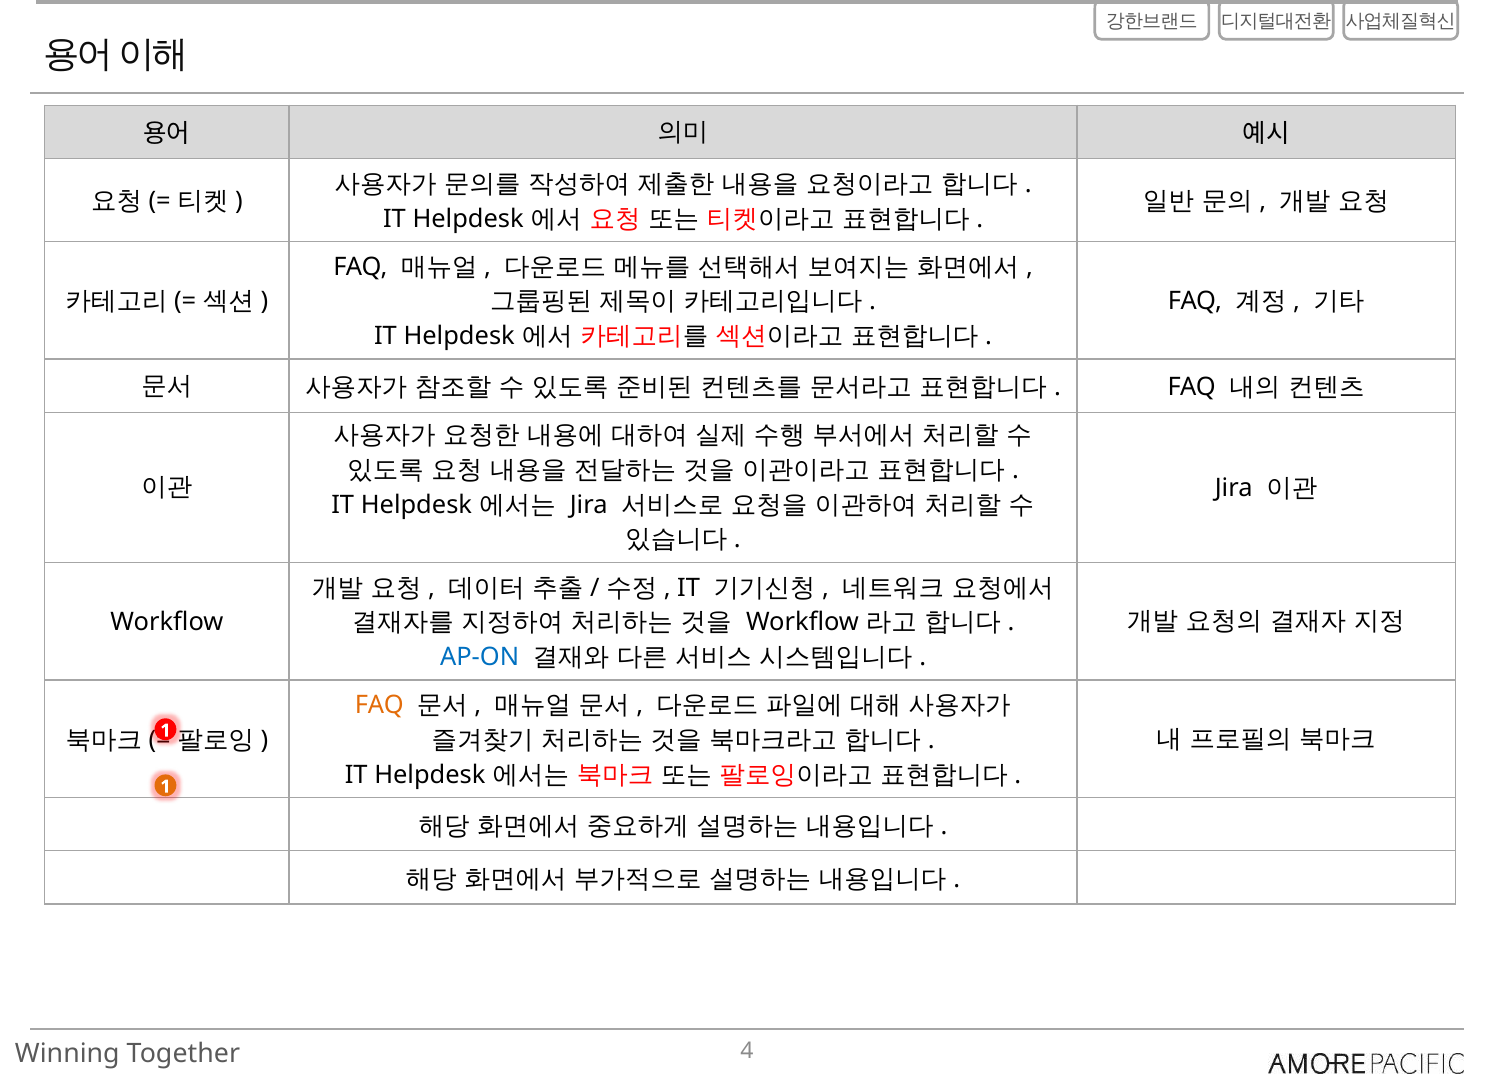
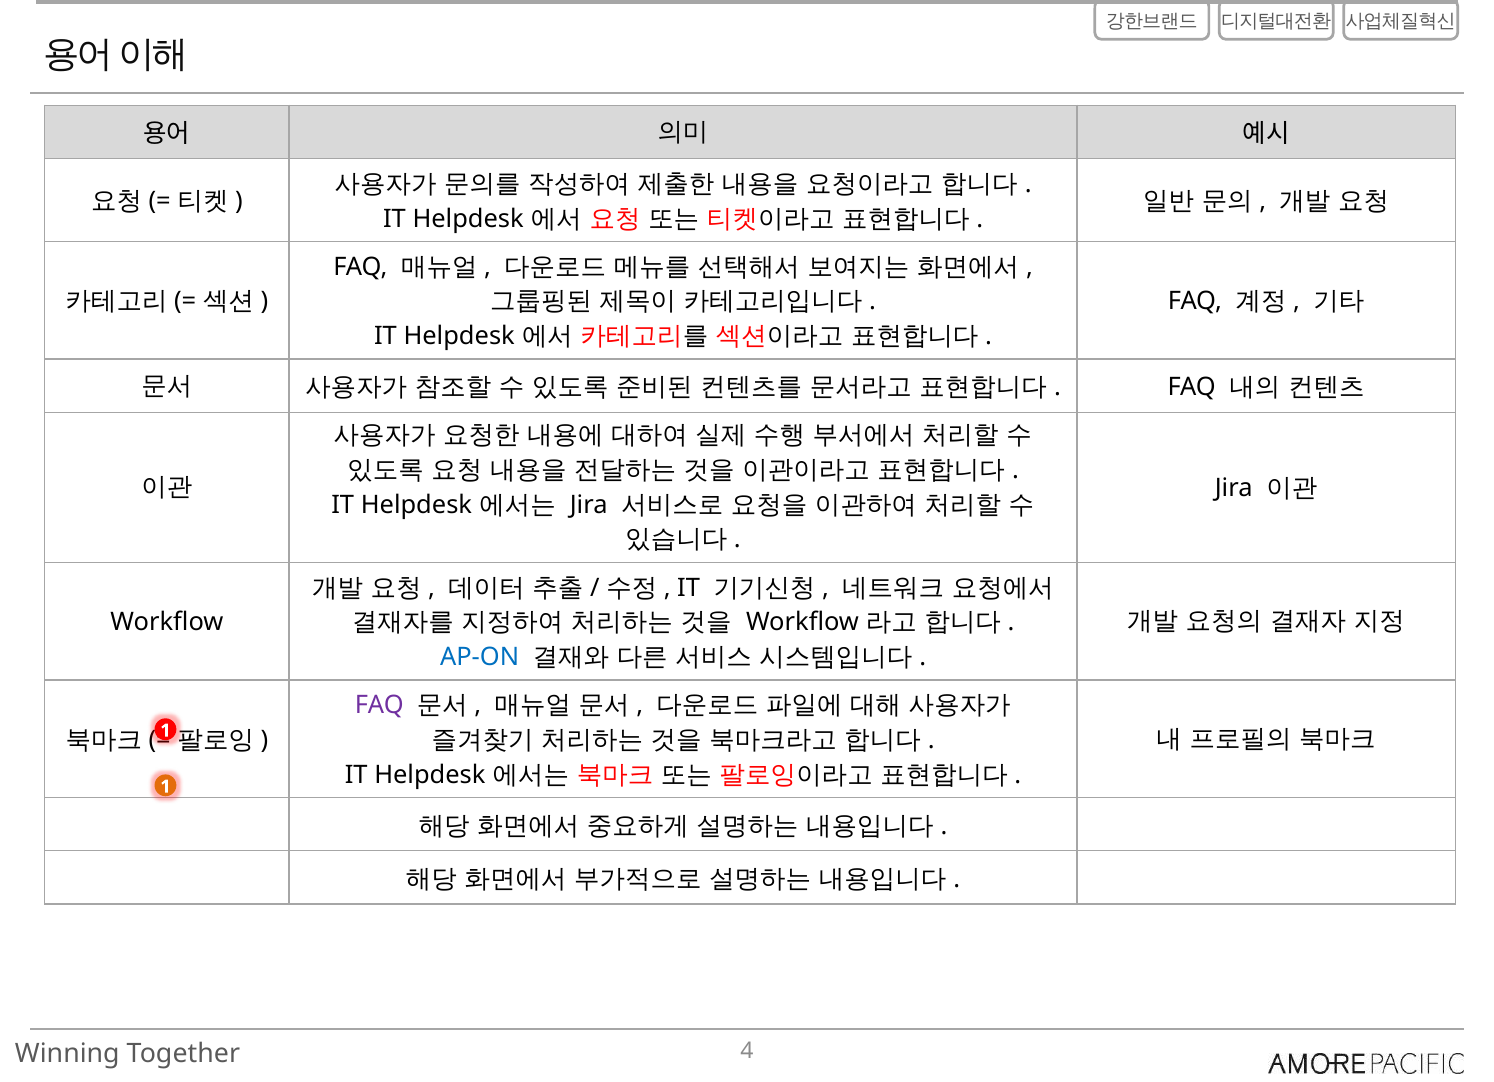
FAQ at (379, 705) colour: orange -> purple
